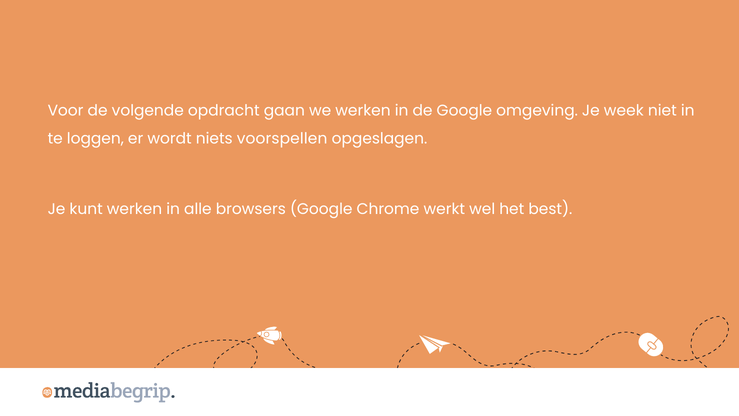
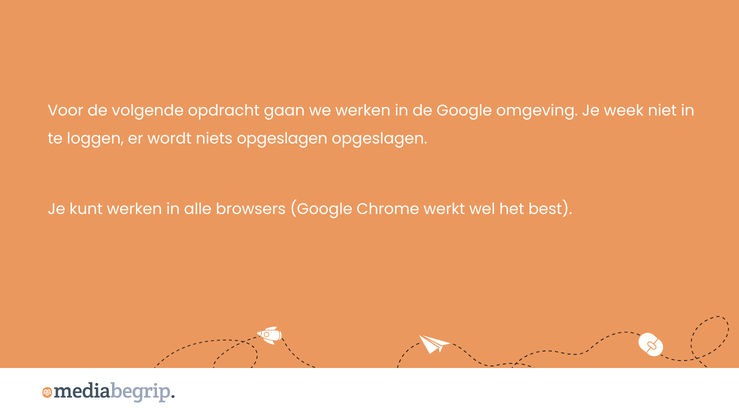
niets voorspellen: voorspellen -> opgeslagen
